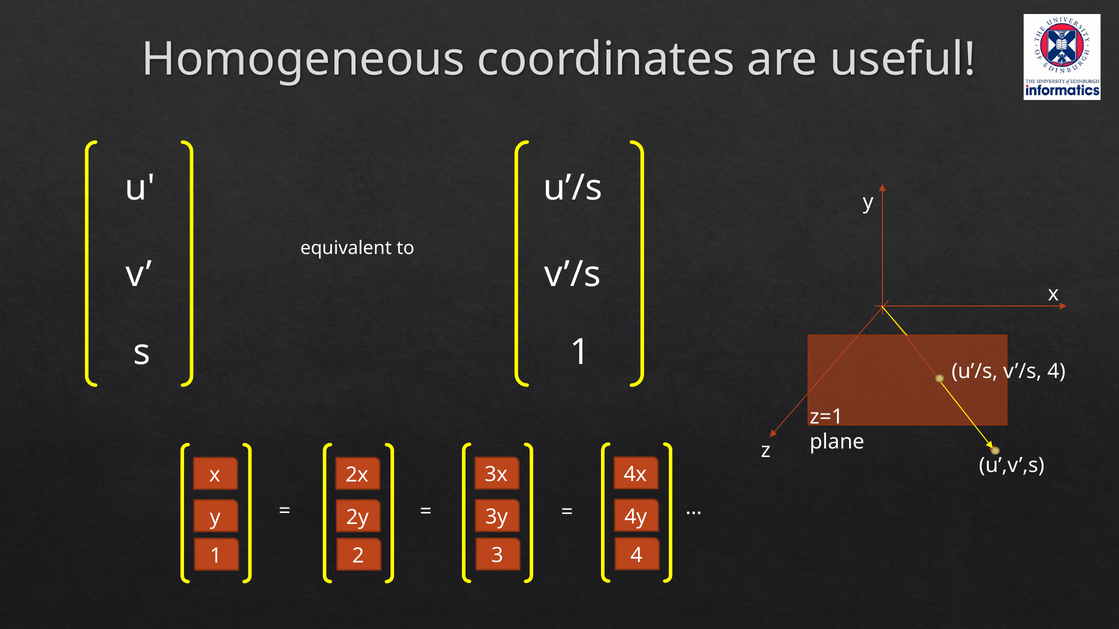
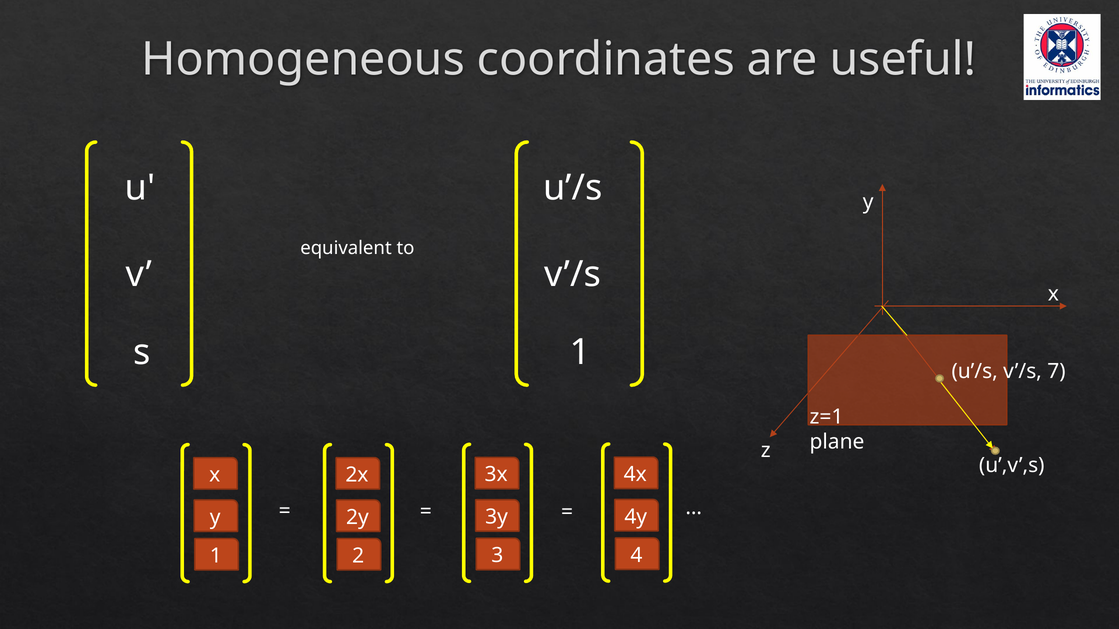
v’/s 4: 4 -> 7
